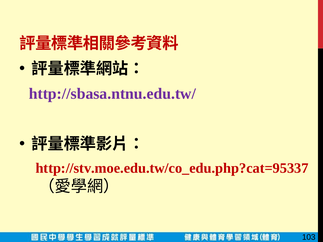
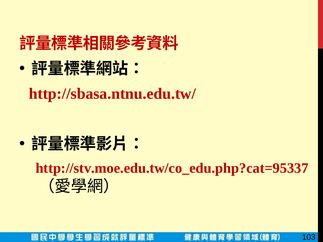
http://sbasa.ntnu.edu.tw/ colour: purple -> red
